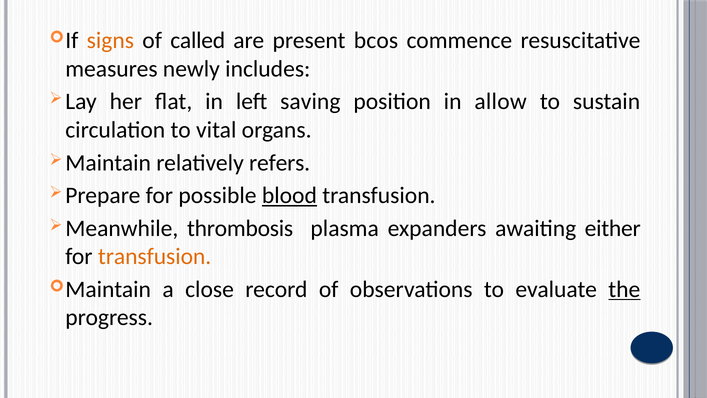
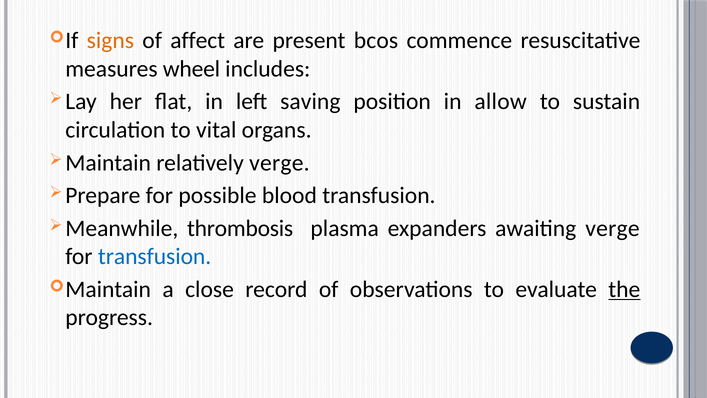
called: called -> affect
newly: newly -> wheel
relatively refers: refers -> verge
blood underline: present -> none
awaiting either: either -> verge
transfusion at (155, 256) colour: orange -> blue
